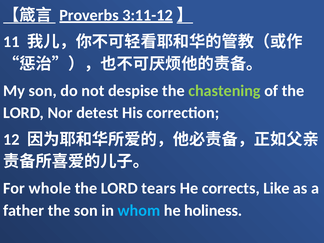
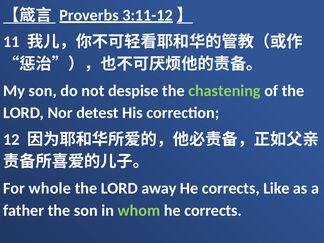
tears: tears -> away
whom colour: light blue -> light green
holiness at (213, 210): holiness -> corrects
